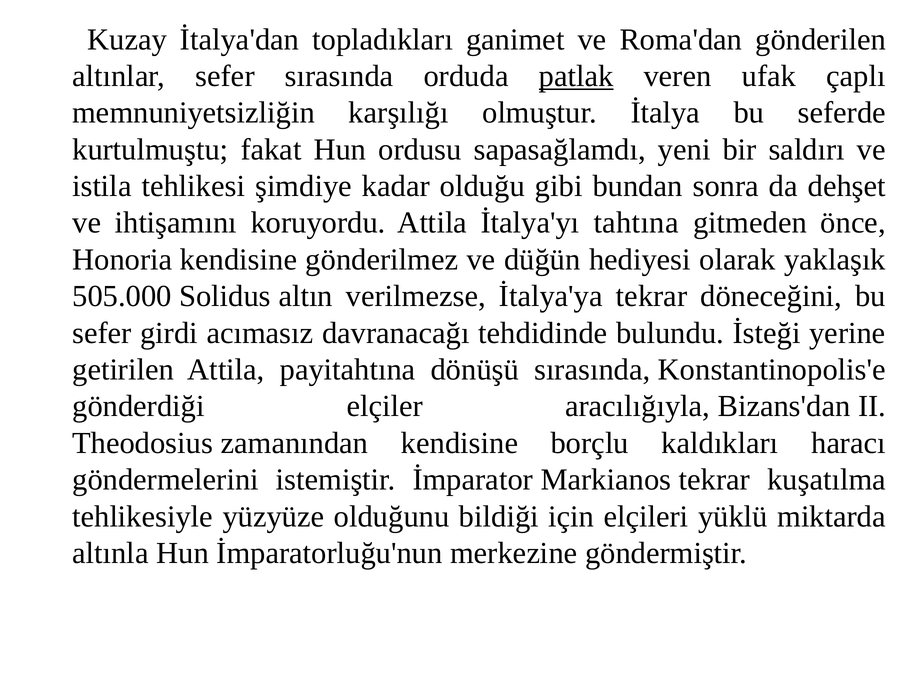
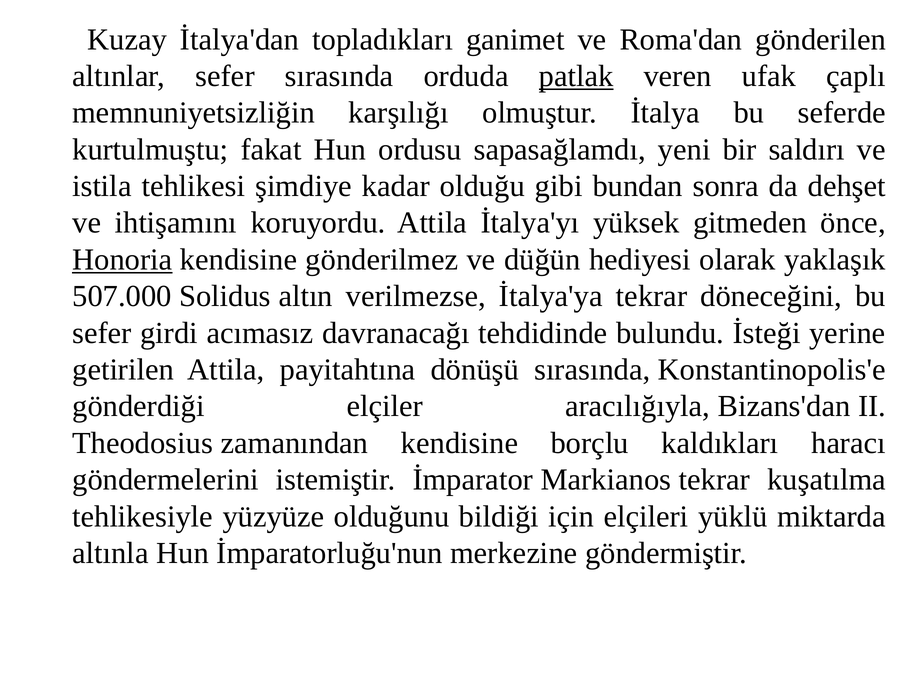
tahtına: tahtına -> yüksek
Honoria underline: none -> present
505.000: 505.000 -> 507.000
